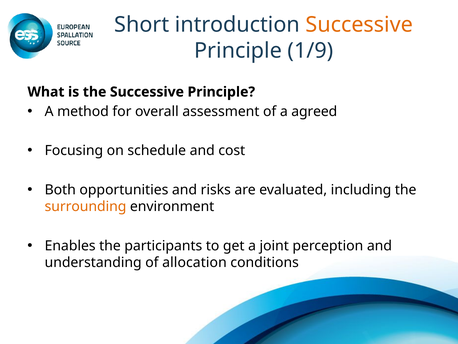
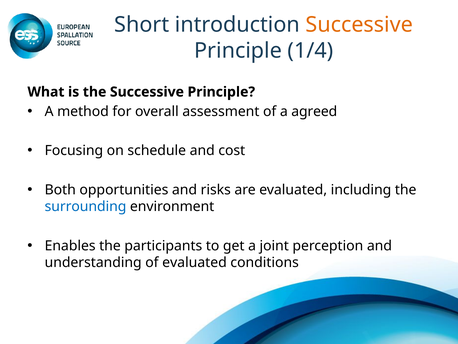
1/9: 1/9 -> 1/4
surrounding colour: orange -> blue
of allocation: allocation -> evaluated
